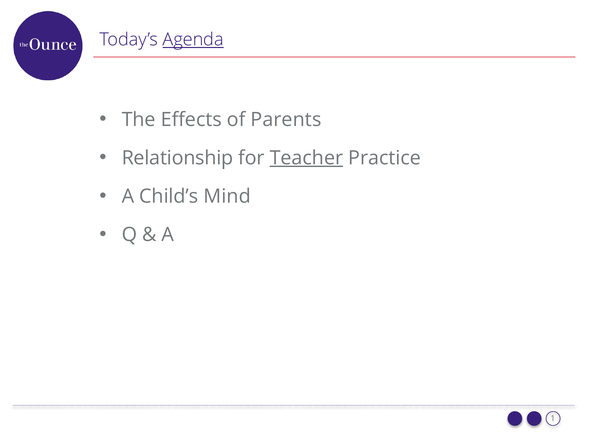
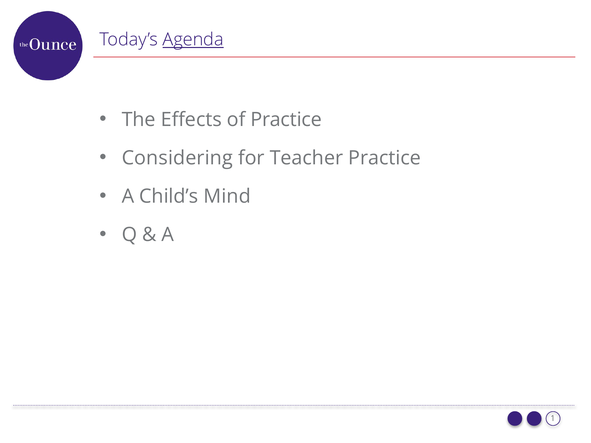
of Parents: Parents -> Practice
Relationship: Relationship -> Considering
Teacher underline: present -> none
